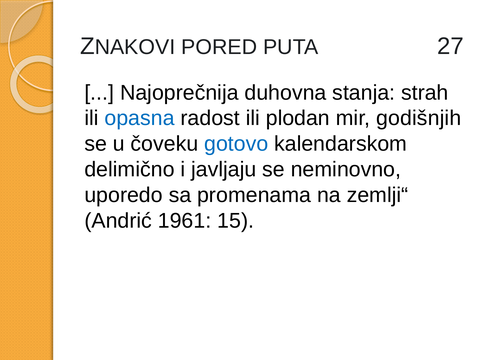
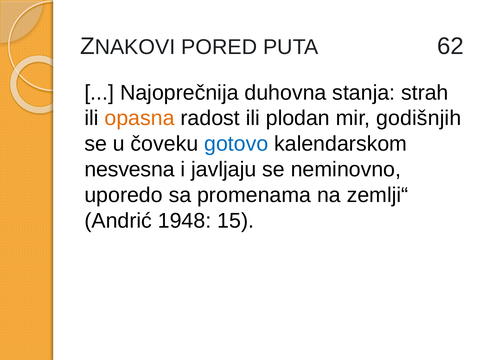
27: 27 -> 62
opasna colour: blue -> orange
delimično: delimično -> nesvesna
1961: 1961 -> 1948
